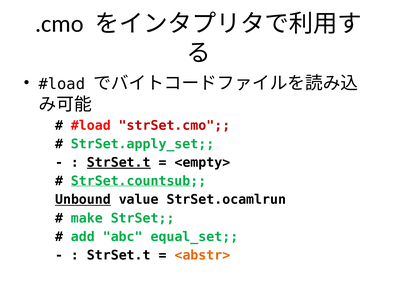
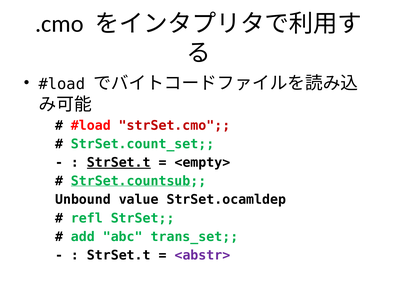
StrSet.apply_set: StrSet.apply_set -> StrSet.count_set
Unbound underline: present -> none
StrSet.ocamlrun: StrSet.ocamlrun -> StrSet.ocamldep
make: make -> refl
equal_set: equal_set -> trans_set
<abstr> colour: orange -> purple
